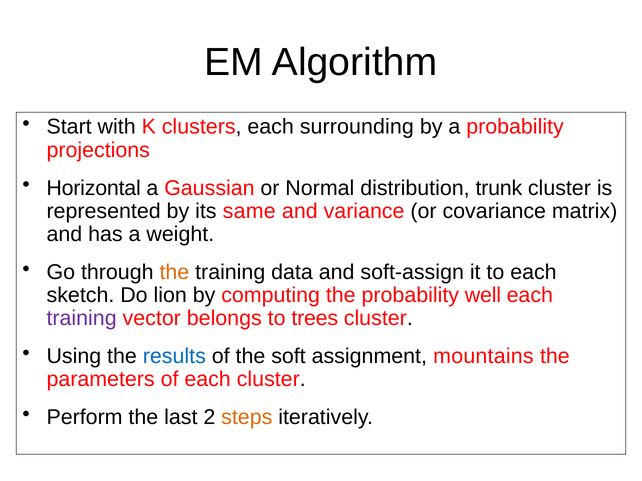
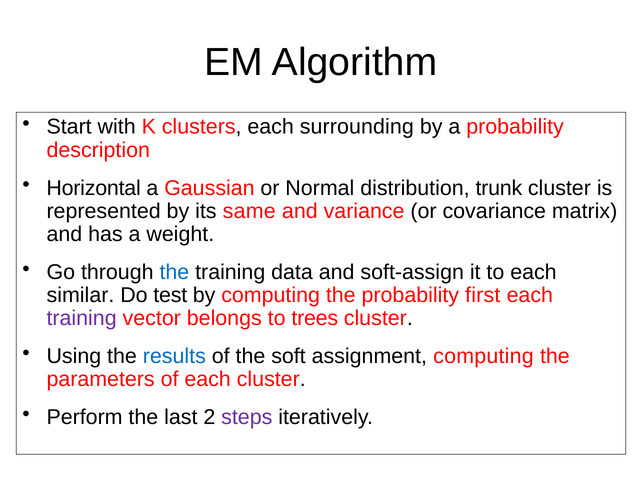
projections: projections -> description
the at (174, 272) colour: orange -> blue
sketch: sketch -> similar
lion: lion -> test
well: well -> first
assignment mountains: mountains -> computing
steps colour: orange -> purple
